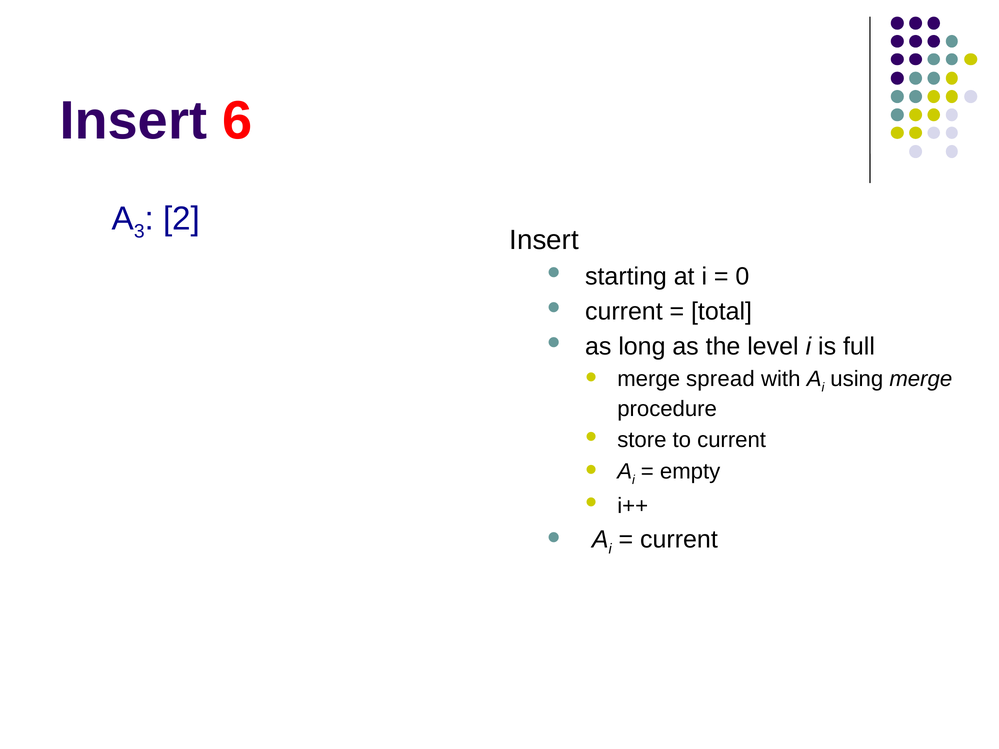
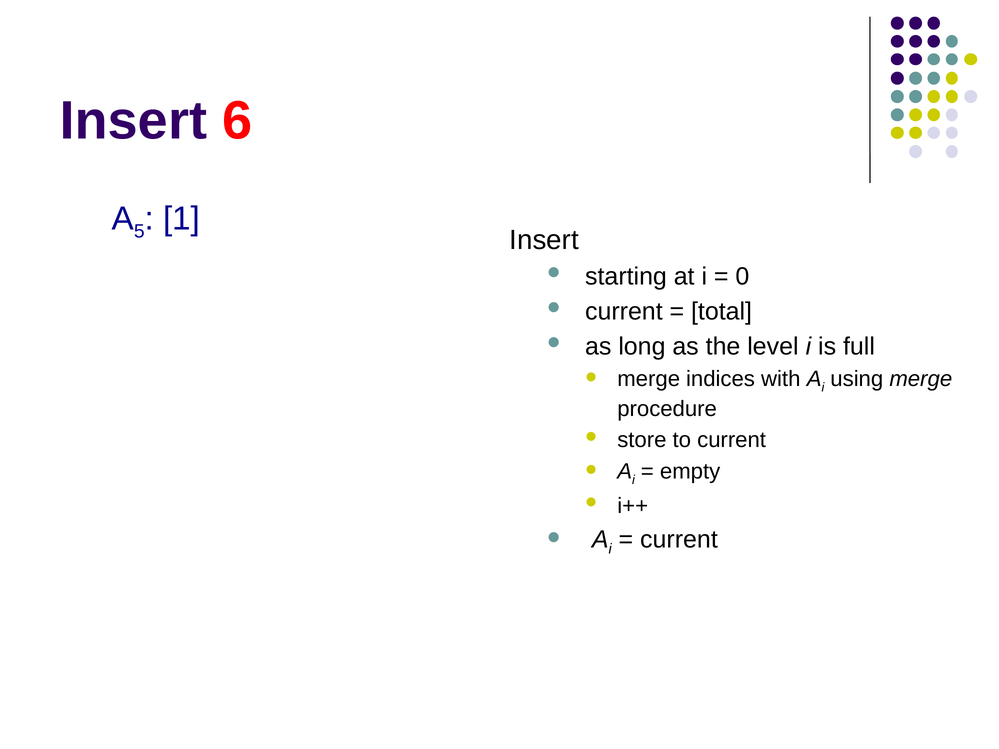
3: 3 -> 5
2: 2 -> 1
spread: spread -> indices
